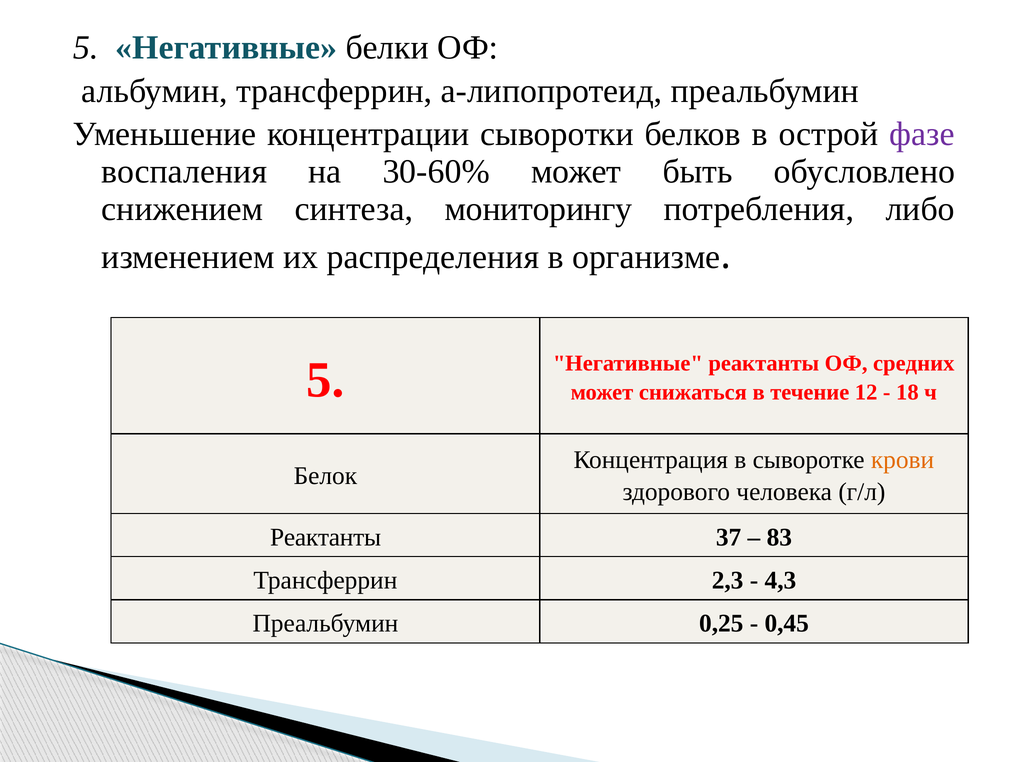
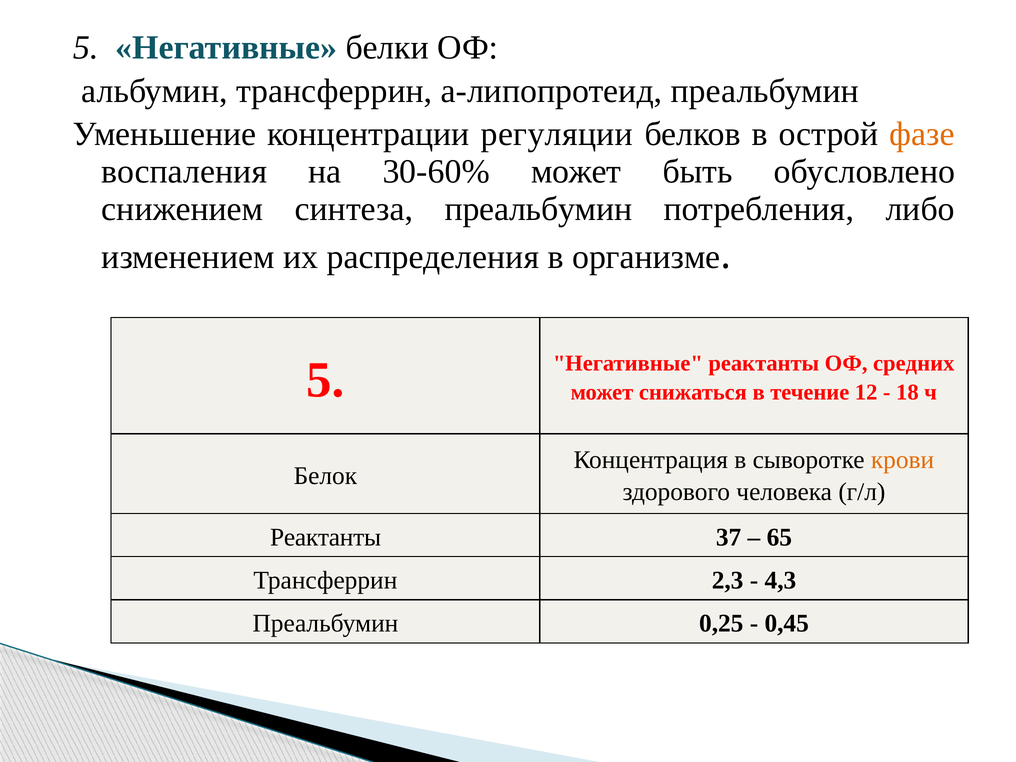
сыворотки: сыворотки -> регуляции
фазе colour: purple -> orange
синтеза мониторингу: мониторингу -> преальбумин
83: 83 -> 65
